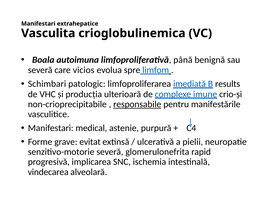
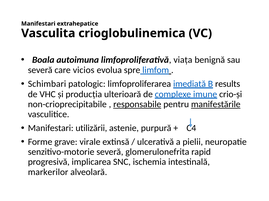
până: până -> viața
manifestările underline: none -> present
medical: medical -> utilizării
evitat: evitat -> virale
vindecarea: vindecarea -> markerilor
